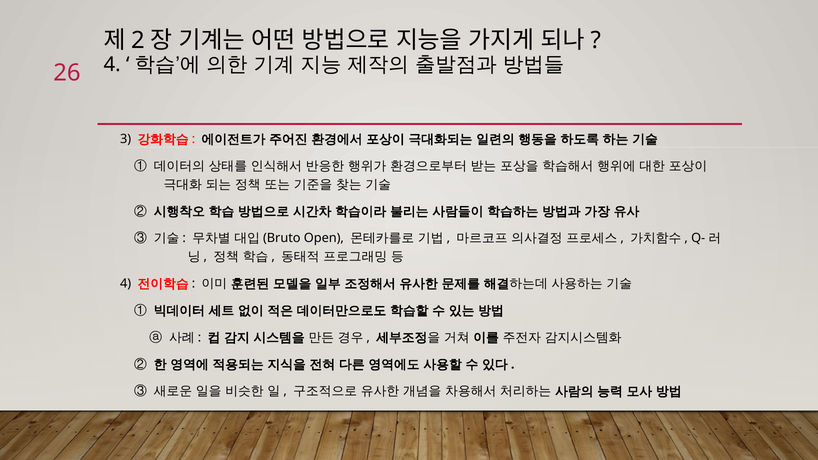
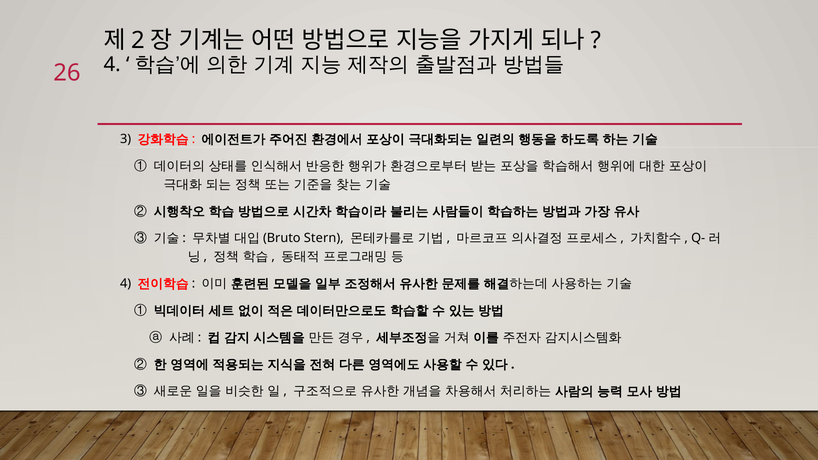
Open: Open -> Stern
